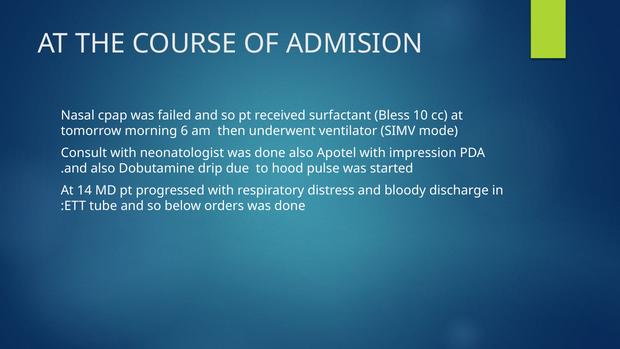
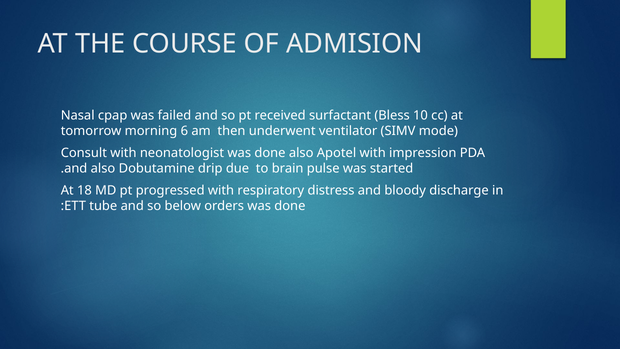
hood: hood -> brain
14: 14 -> 18
